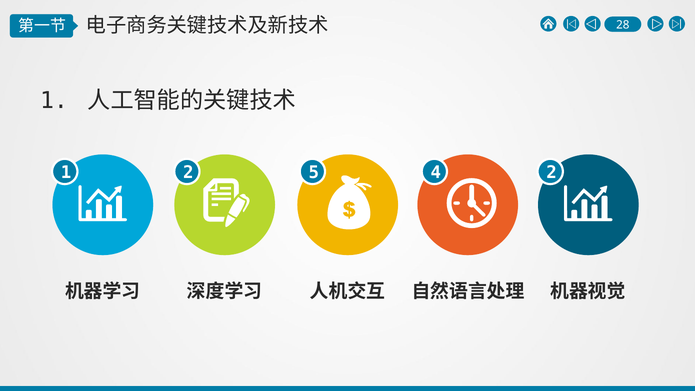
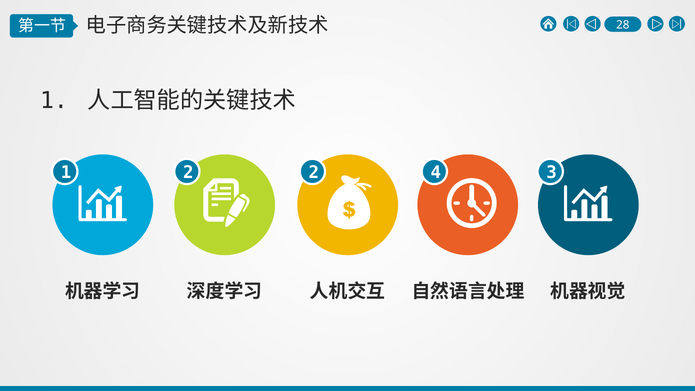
2 5: 5 -> 2
4 2: 2 -> 3
